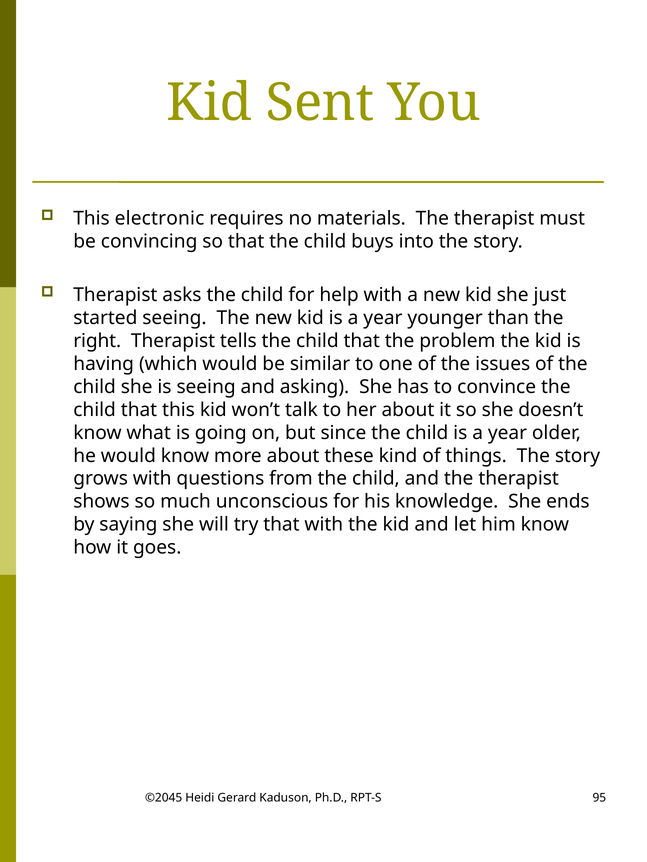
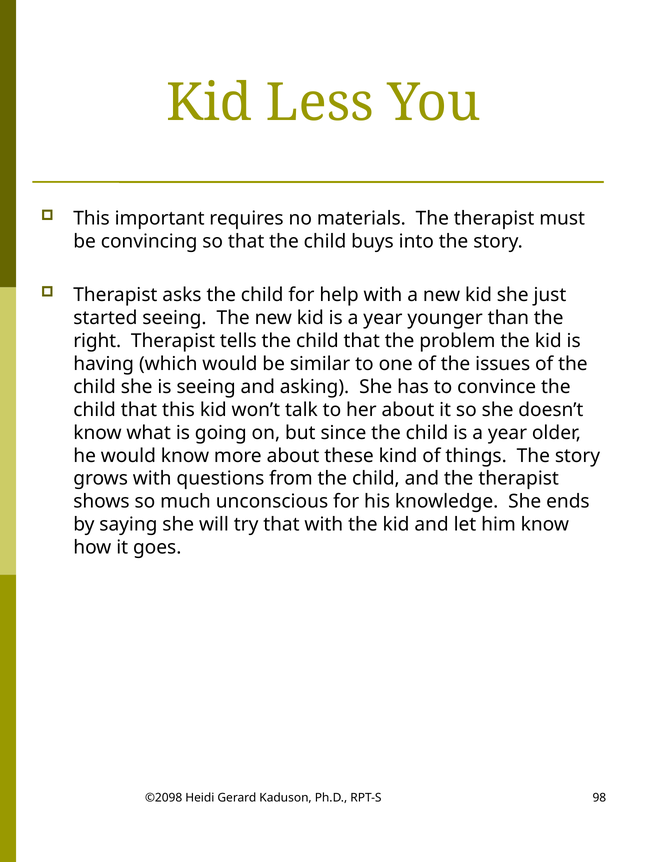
Sent: Sent -> Less
electronic: electronic -> important
©2045: ©2045 -> ©2098
95: 95 -> 98
